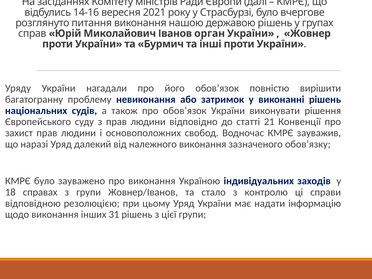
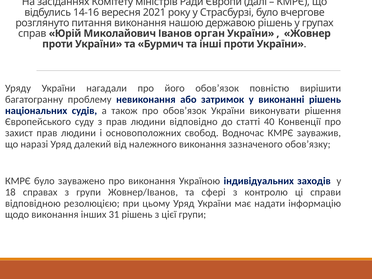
21: 21 -> 40
стало: стало -> сфері
